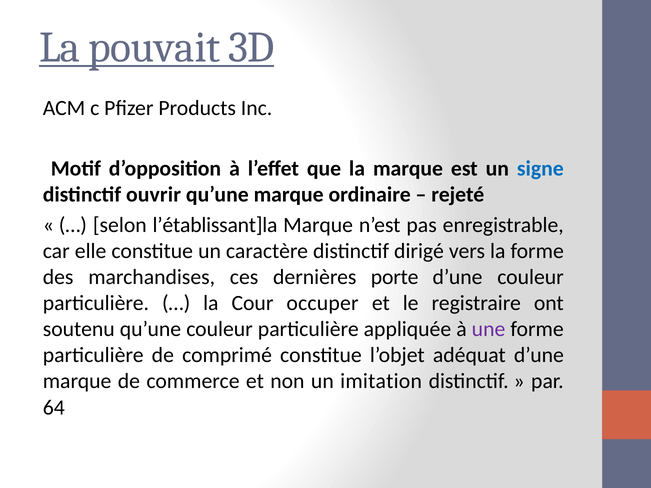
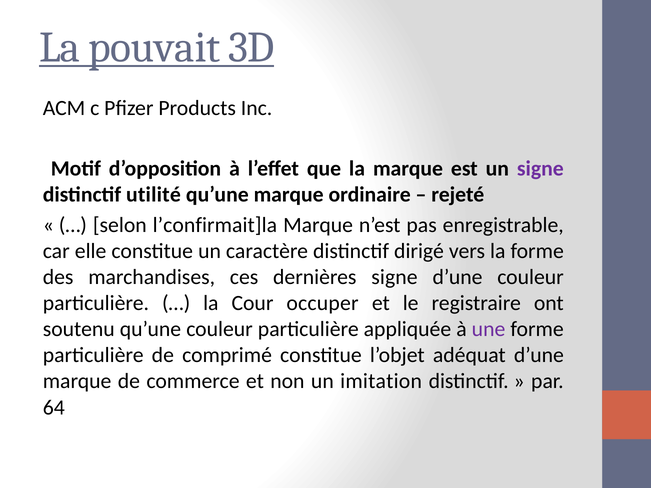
signe at (540, 169) colour: blue -> purple
ouvrir: ouvrir -> utilité
l’établissant]la: l’établissant]la -> l’confirmait]la
dernières porte: porte -> signe
